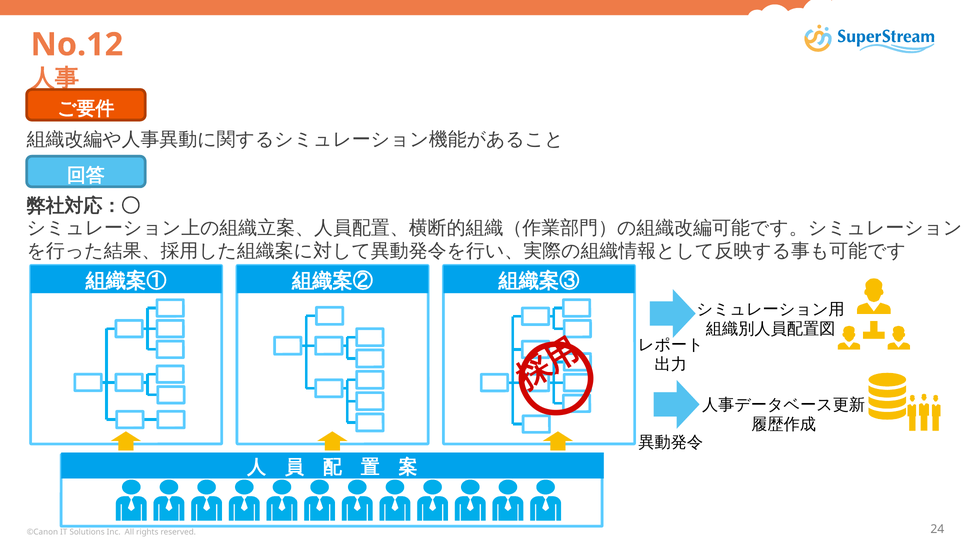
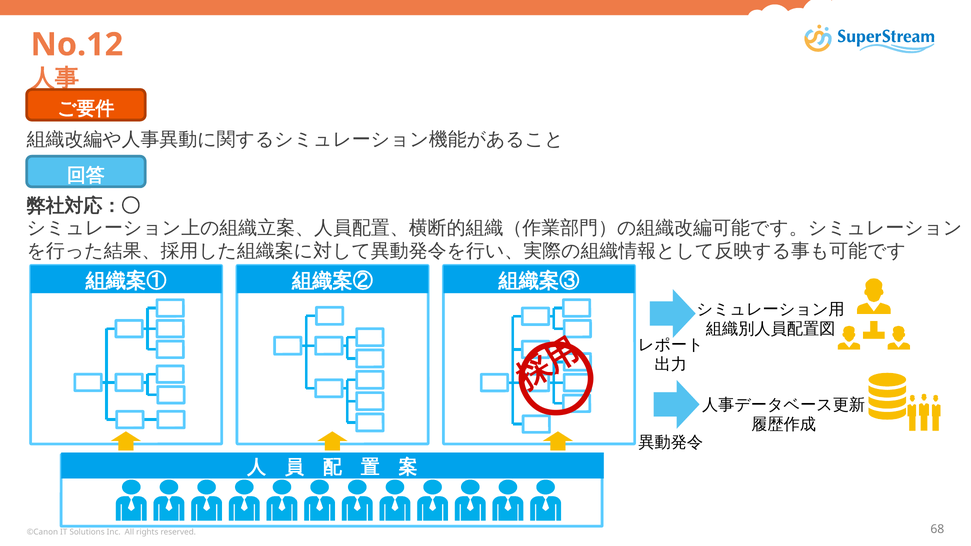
24: 24 -> 68
